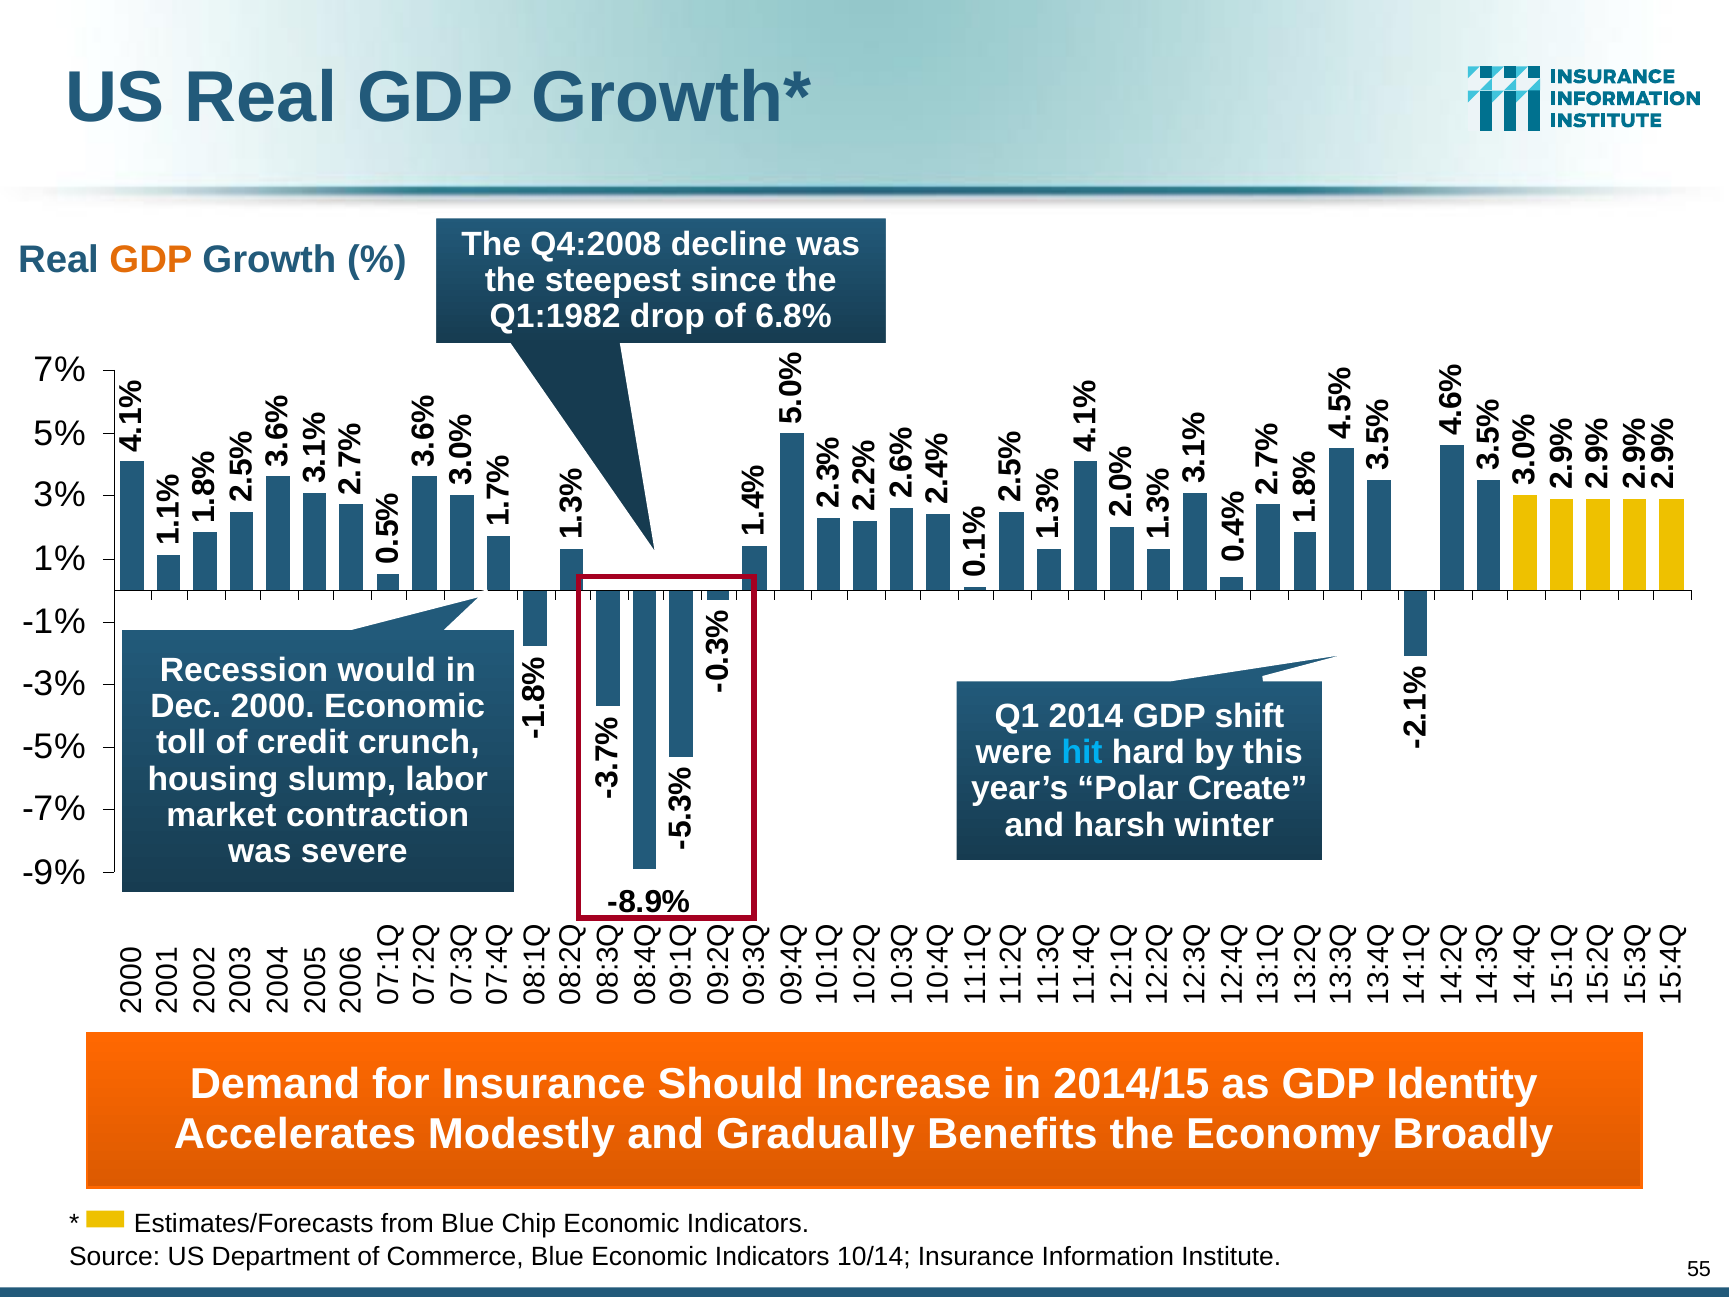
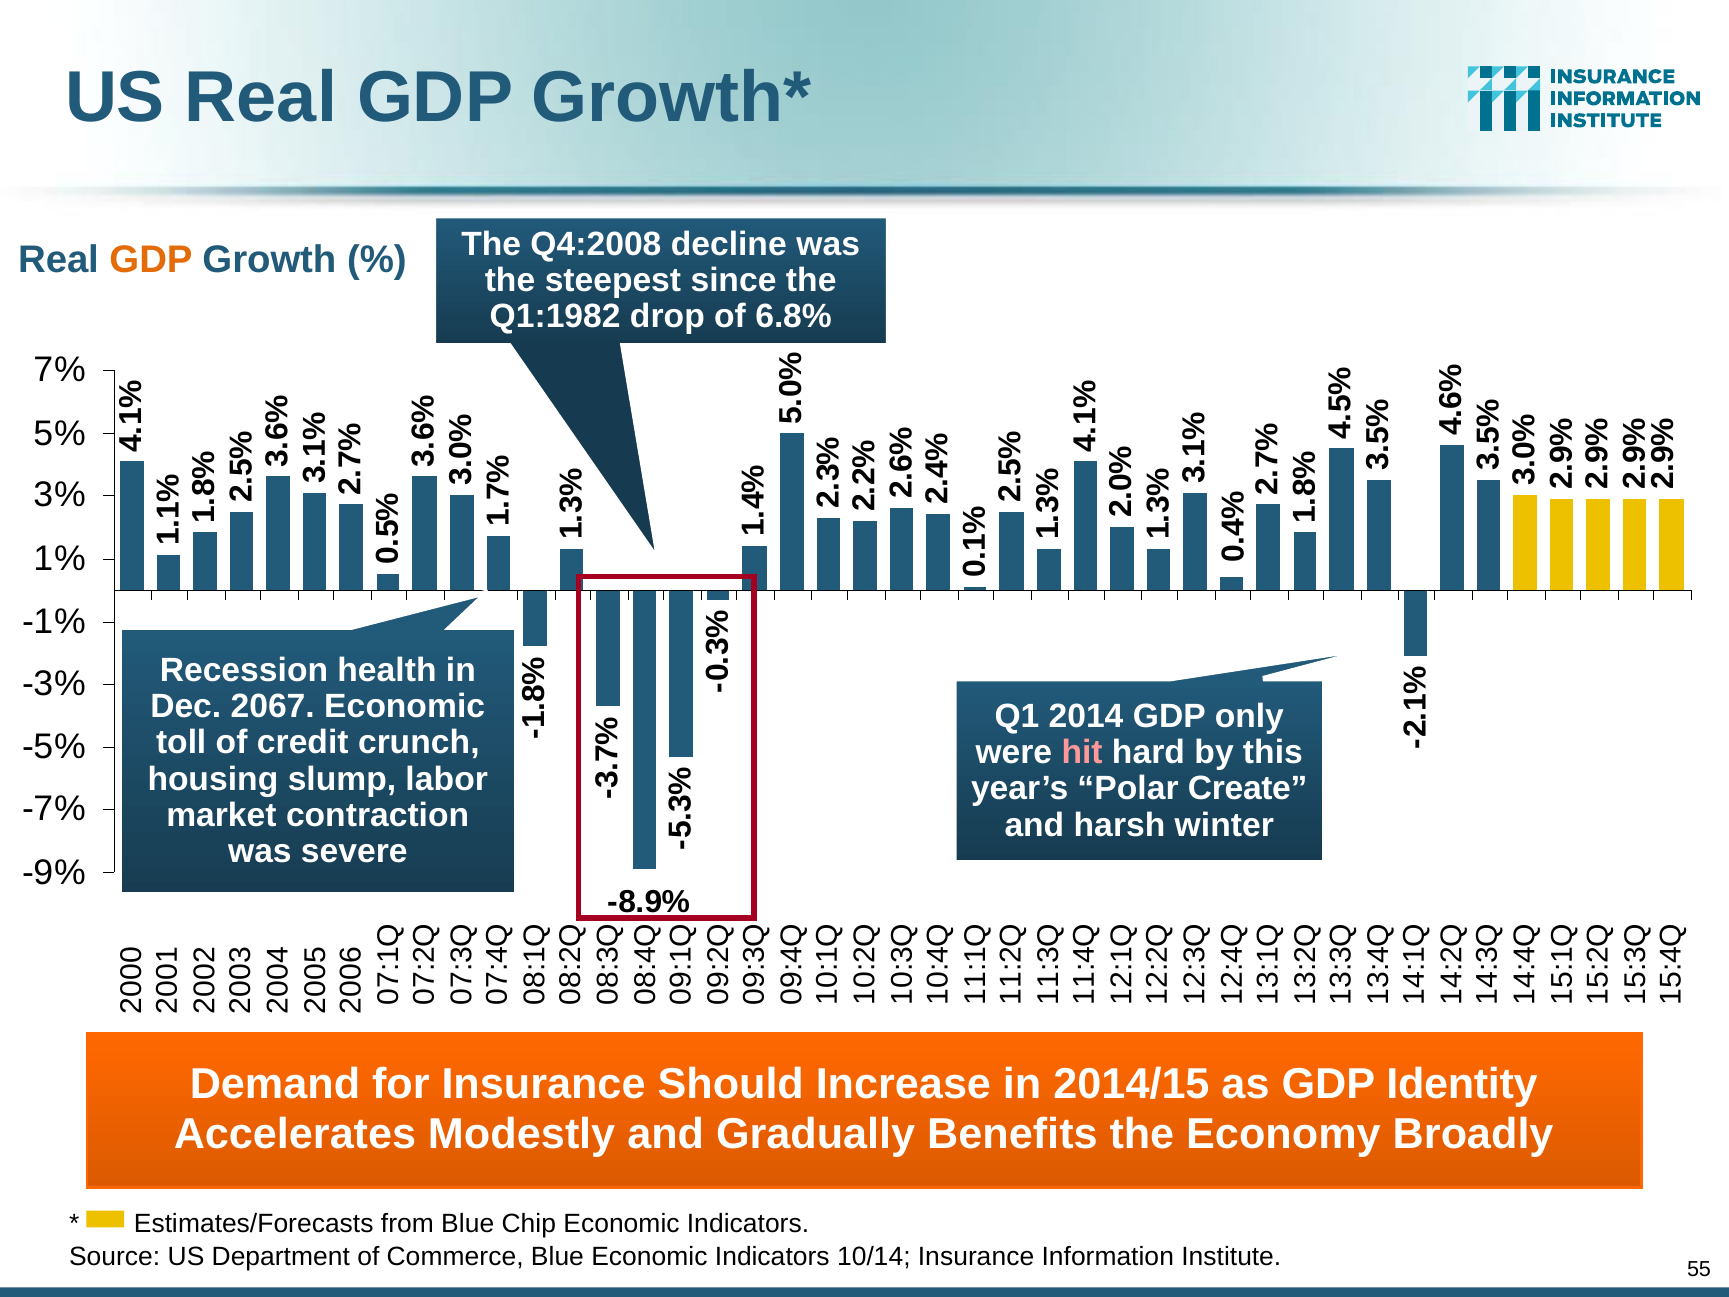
would: would -> health
2000: 2000 -> 2067
shift: shift -> only
hit colour: light blue -> pink
